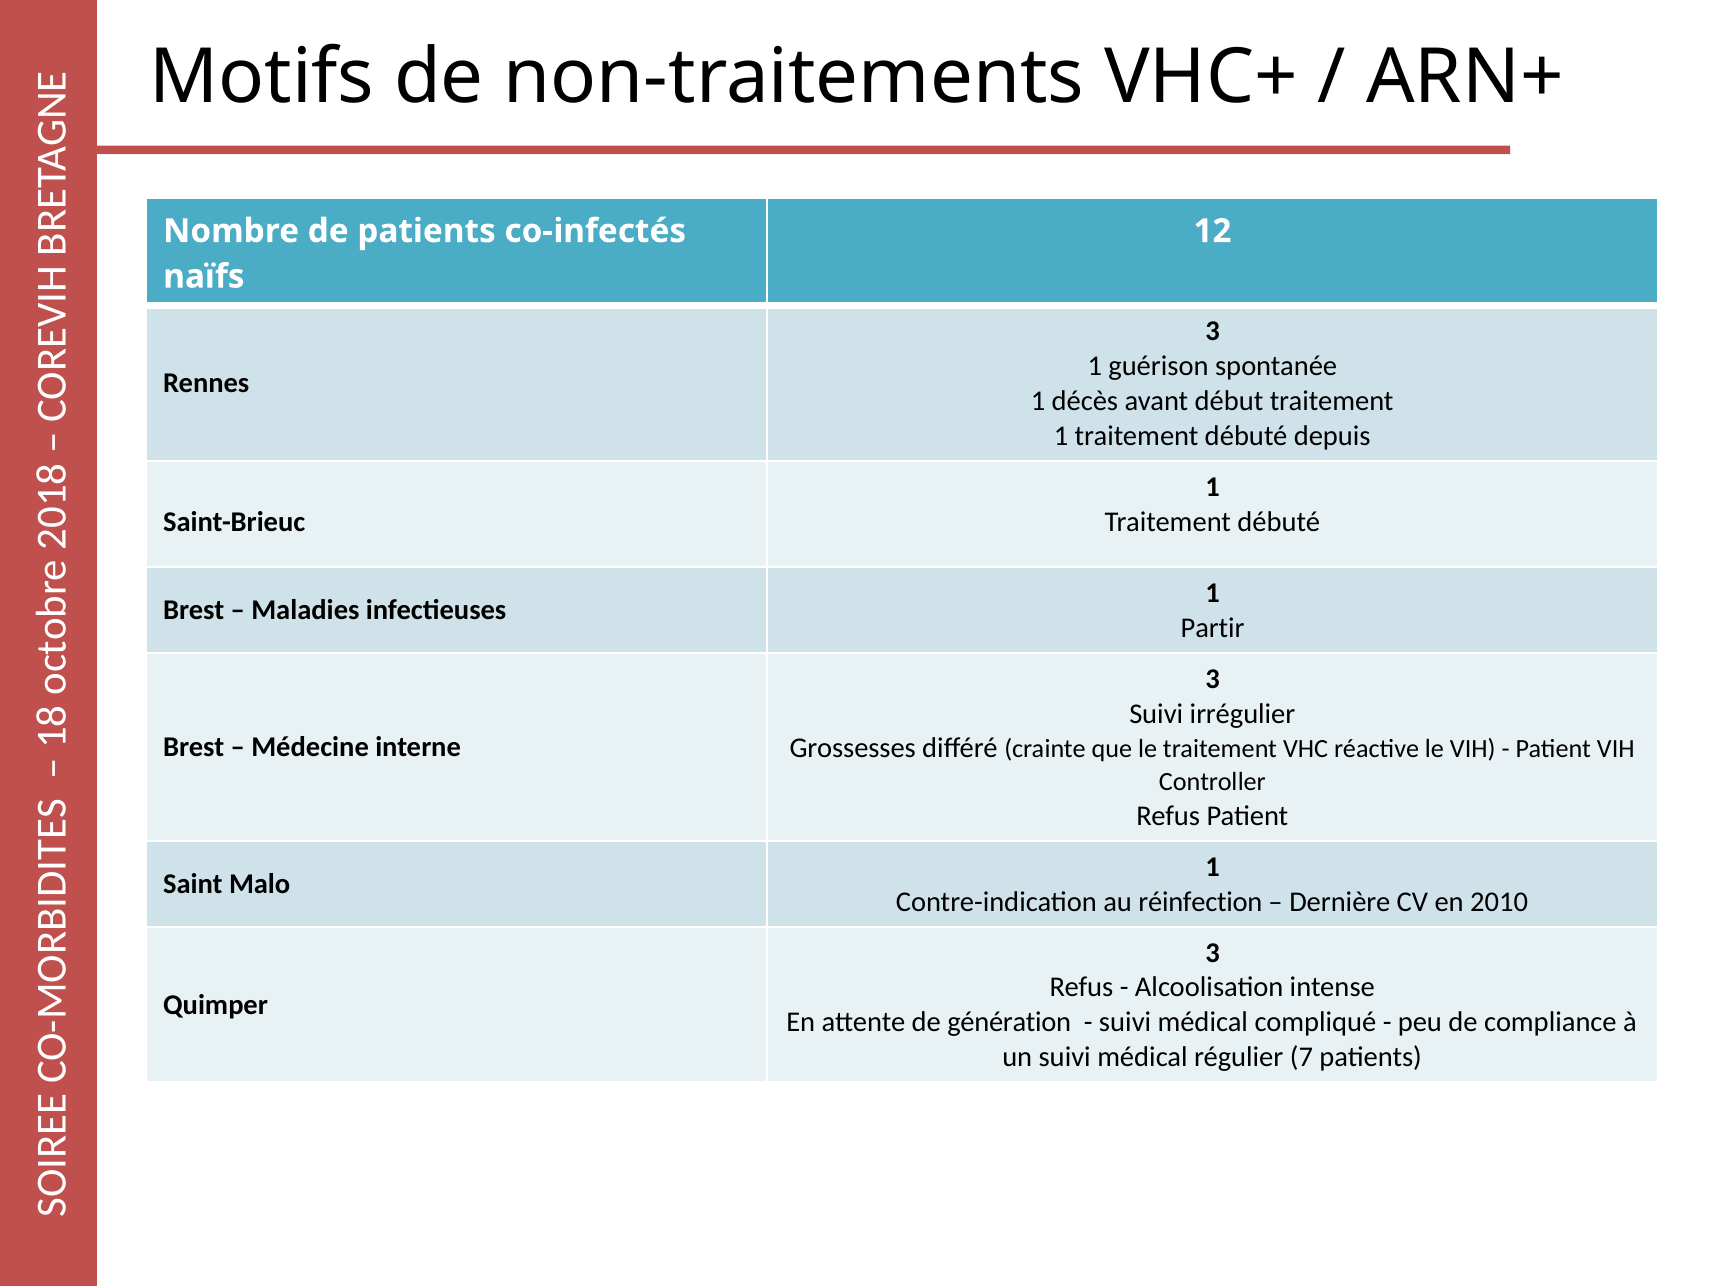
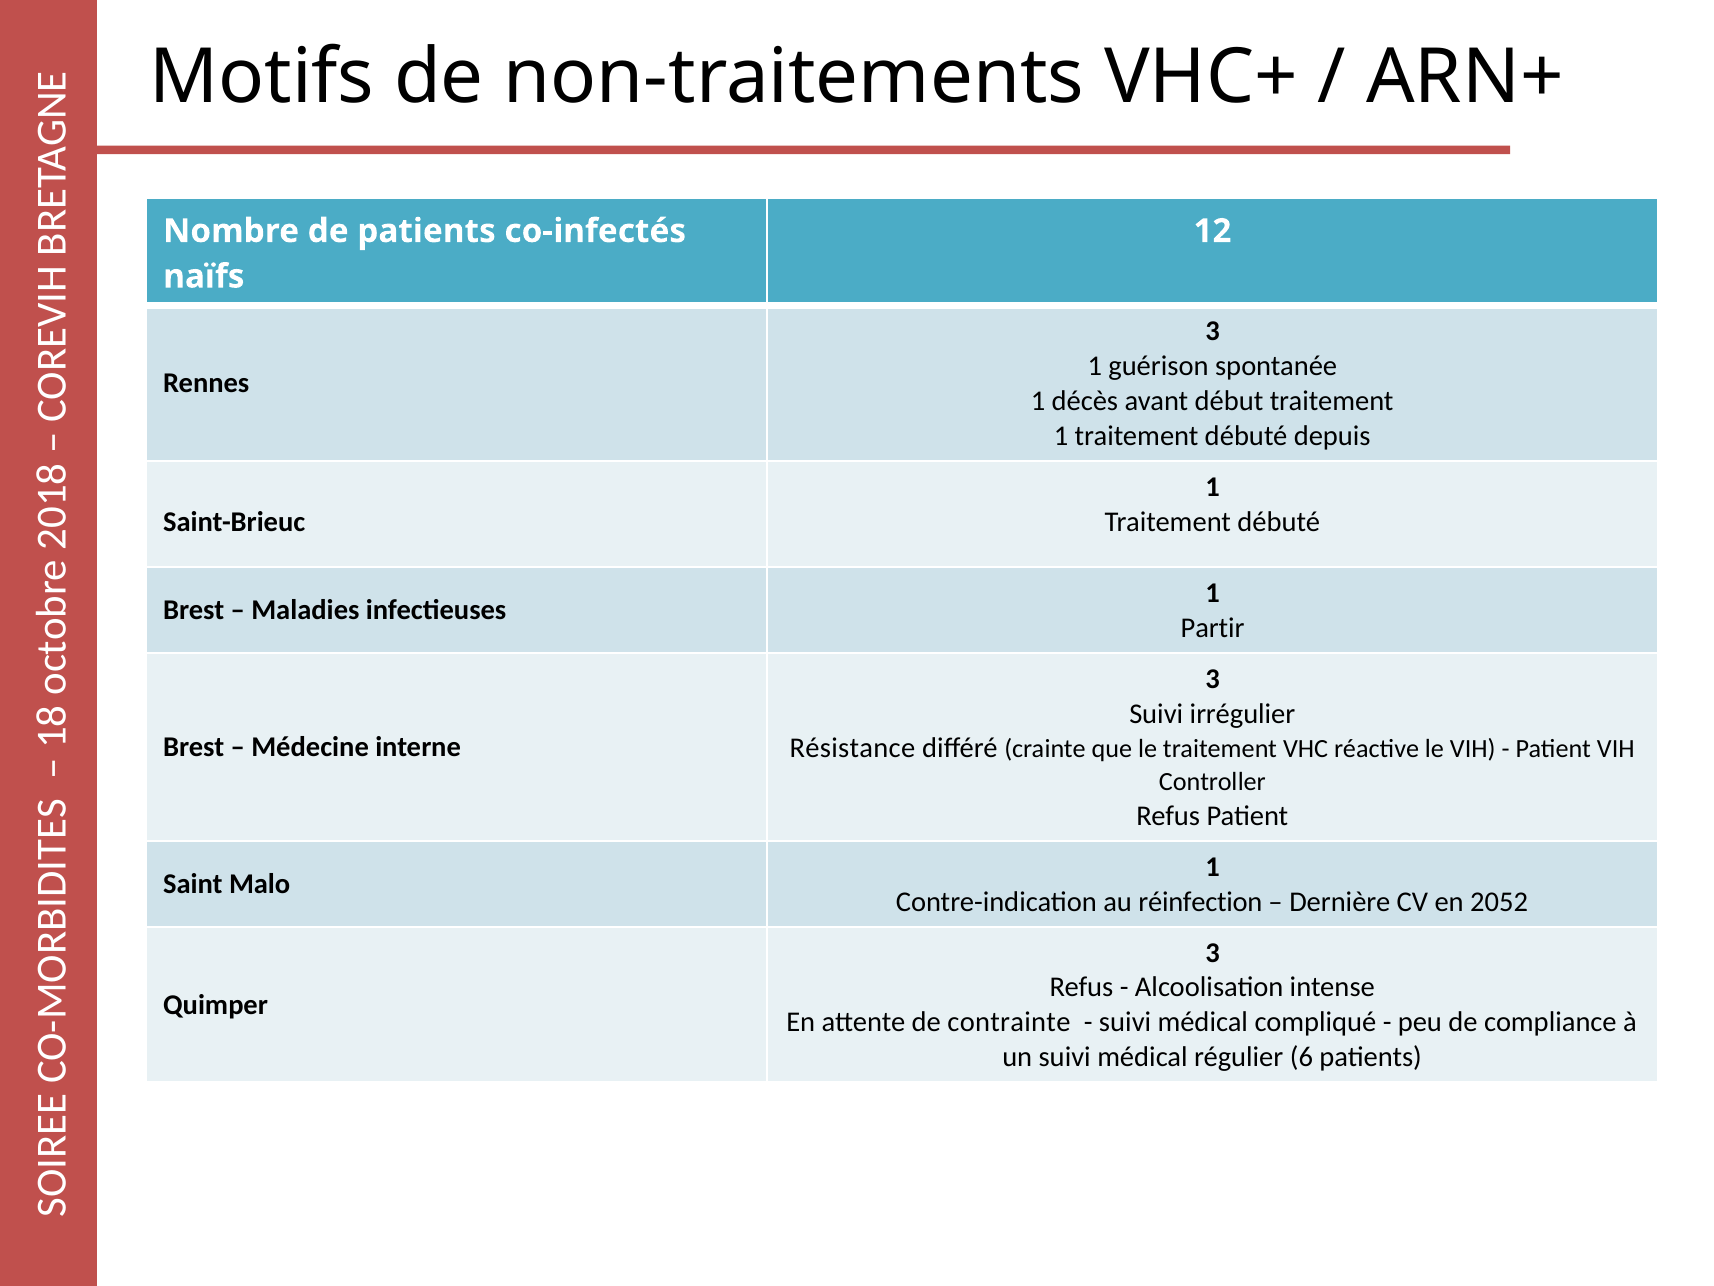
Grossesses: Grossesses -> Résistance
2010: 2010 -> 2052
génération: génération -> contrainte
7: 7 -> 6
